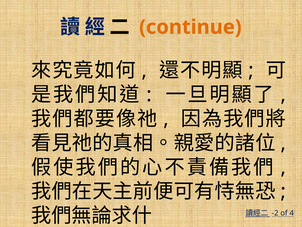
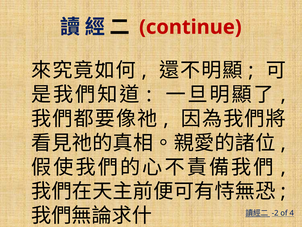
continue colour: orange -> red
